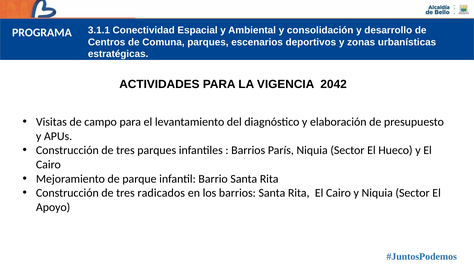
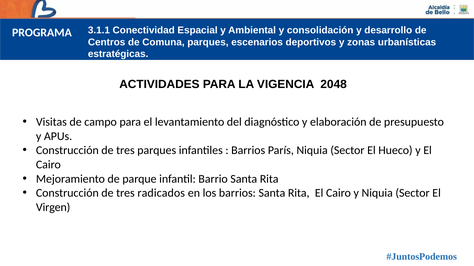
2042: 2042 -> 2048
Apoyo: Apoyo -> Virgen
